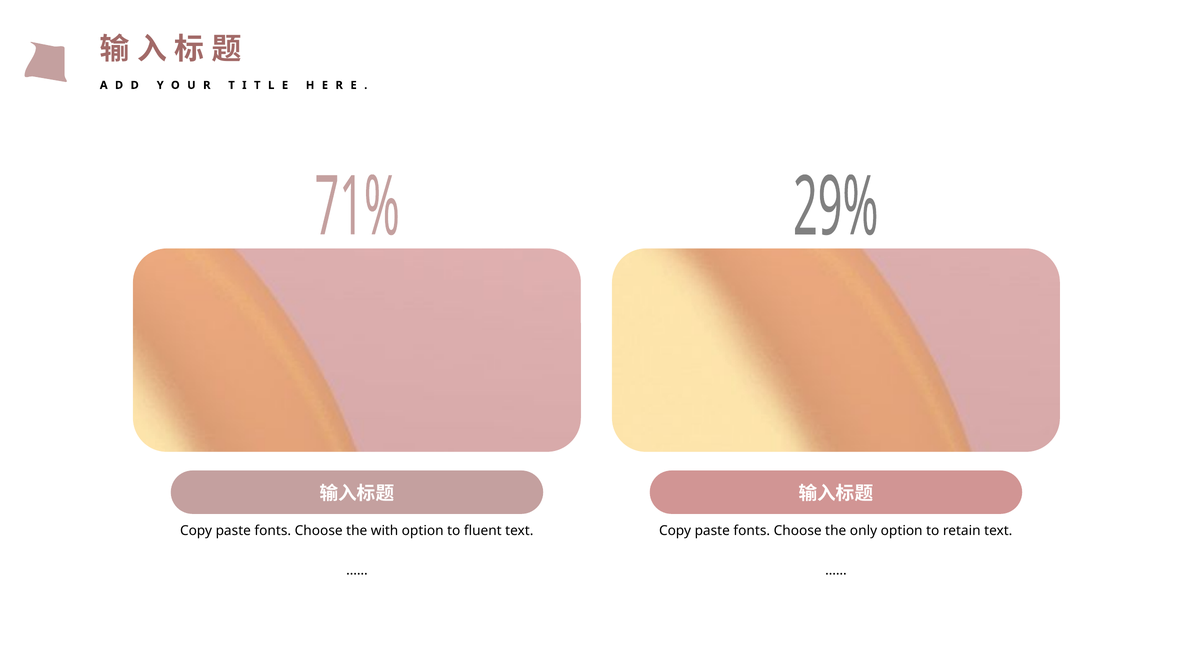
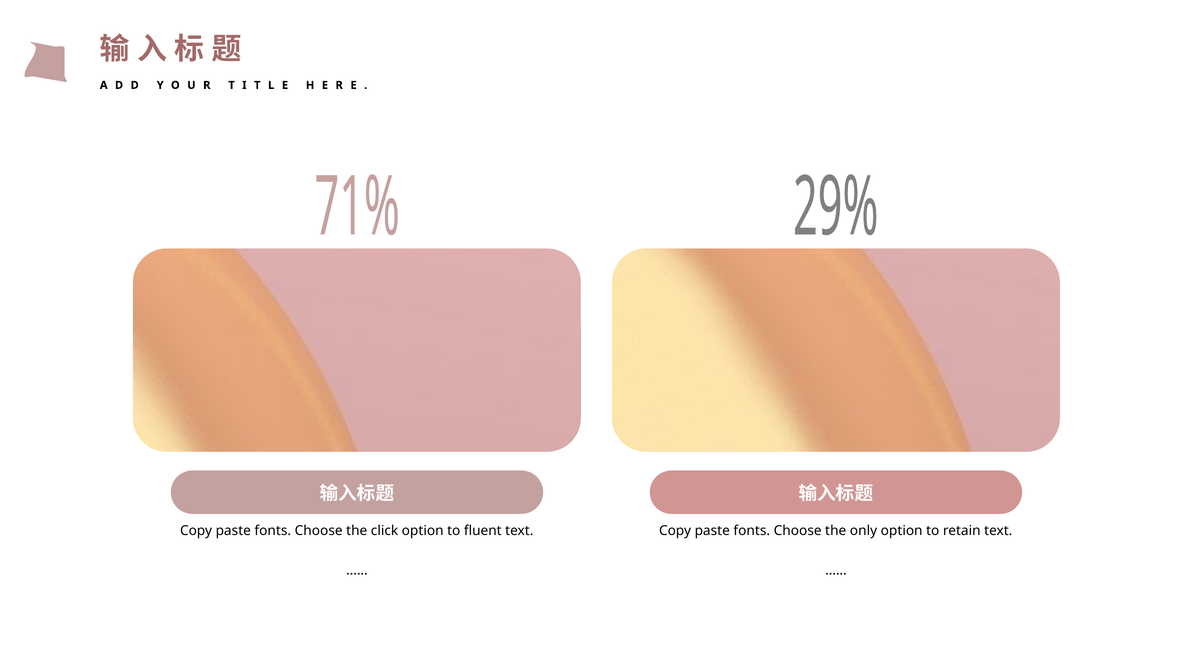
with: with -> click
